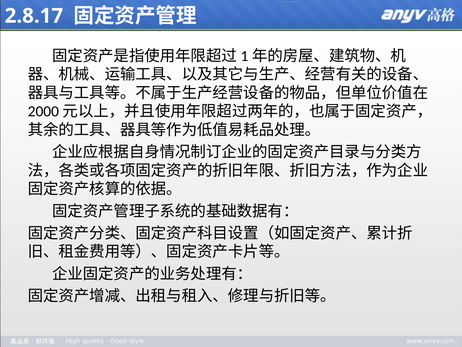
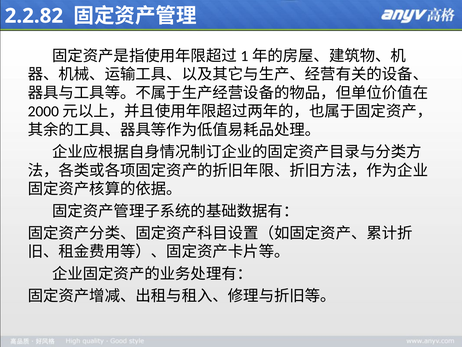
2.8.17: 2.8.17 -> 2.2.82
